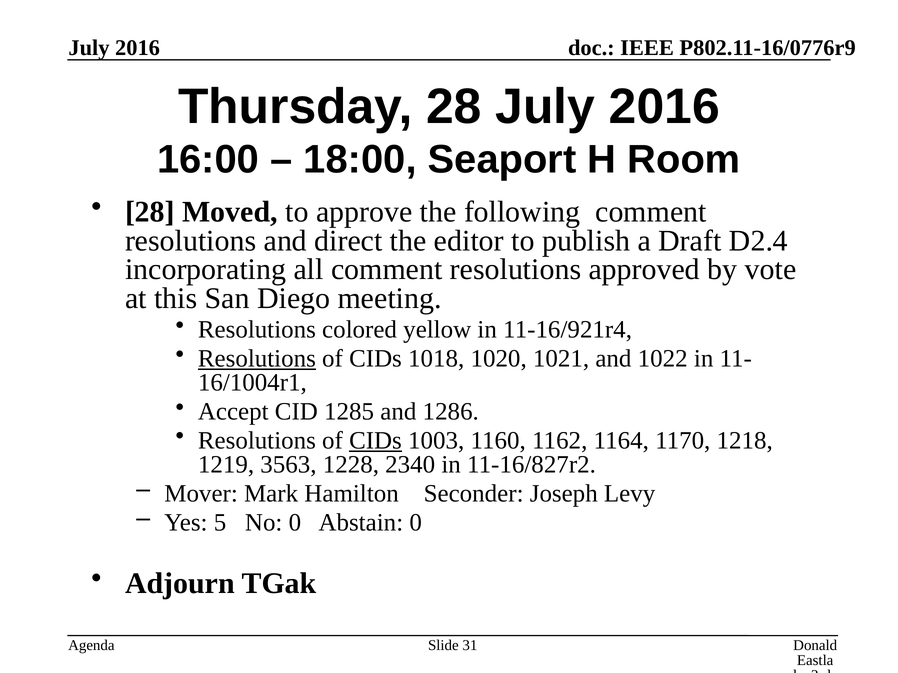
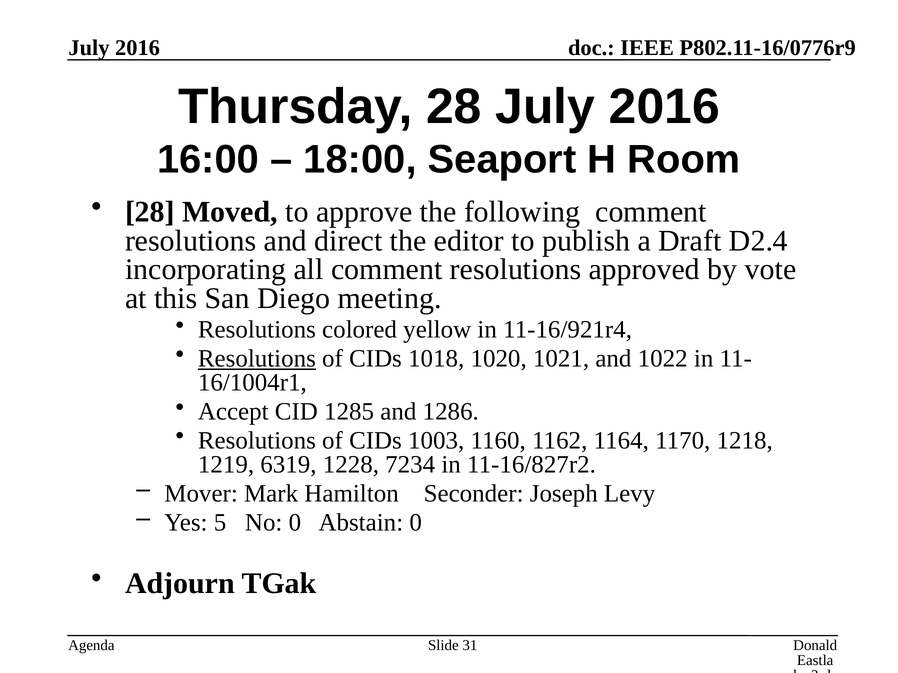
CIDs at (375, 441) underline: present -> none
3563: 3563 -> 6319
2340: 2340 -> 7234
